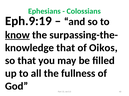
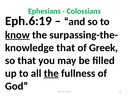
Eph.9:19: Eph.9:19 -> Eph.6:19
Oikos: Oikos -> Greek
the at (51, 74) underline: none -> present
